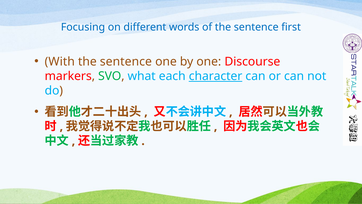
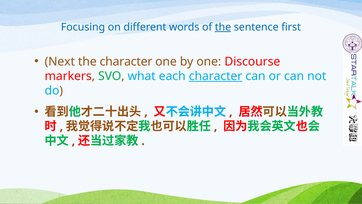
the at (223, 27) underline: none -> present
With: With -> Next
sentence at (126, 61): sentence -> character
